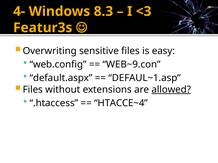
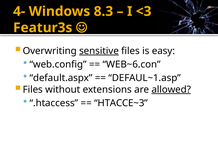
sensitive underline: none -> present
WEB~9.con: WEB~9.con -> WEB~6.con
HTACCE~4: HTACCE~4 -> HTACCE~3
